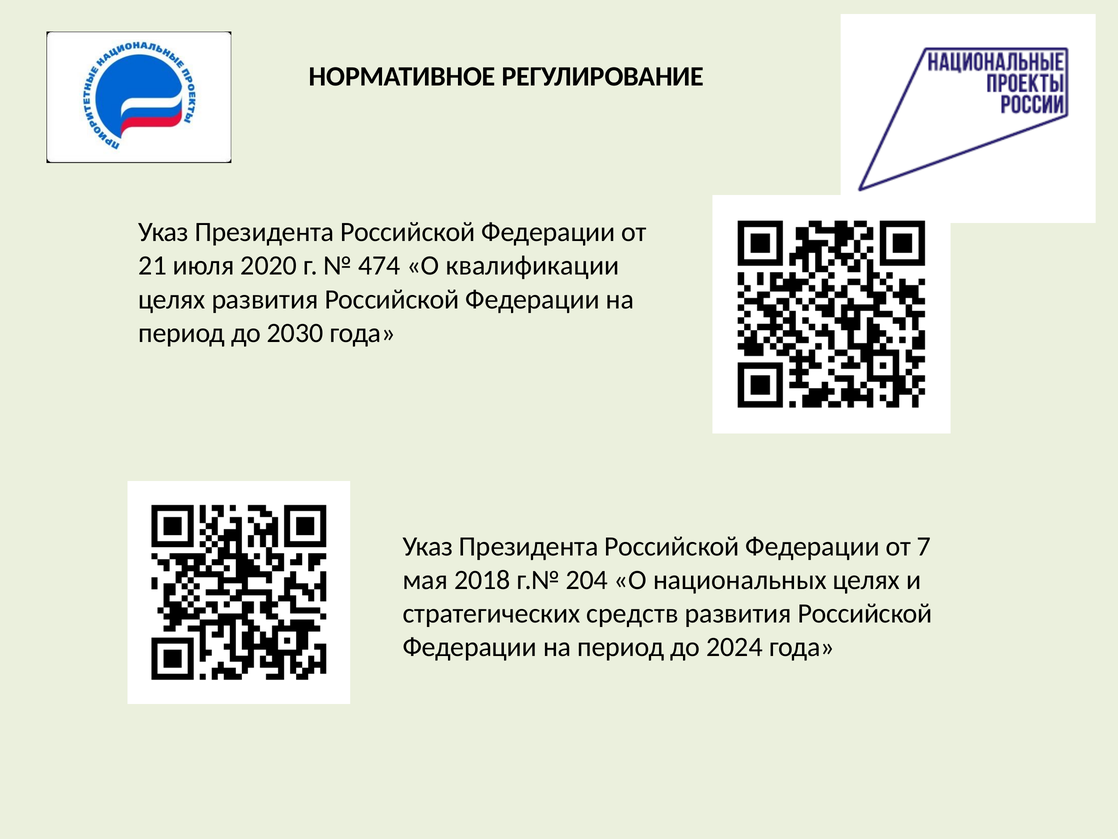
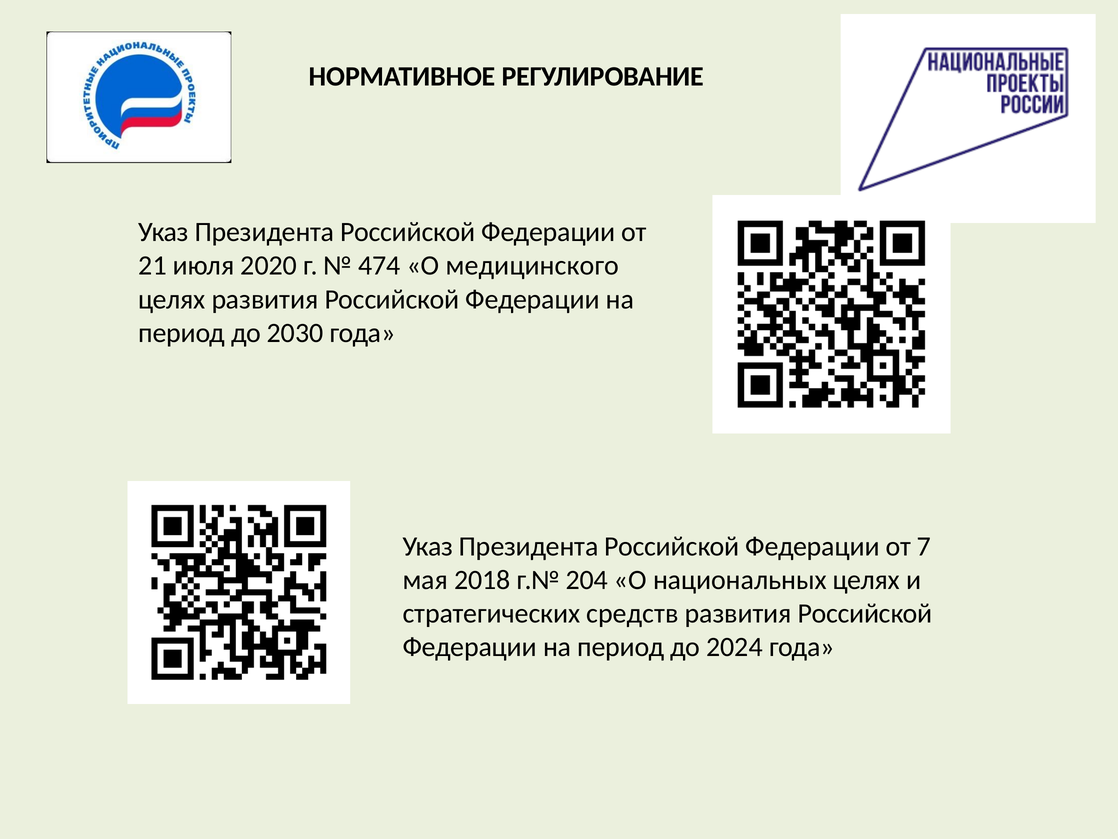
квалификации: квалификации -> медицинского
